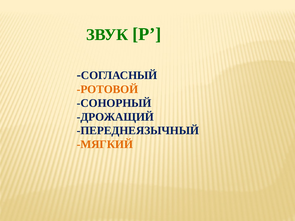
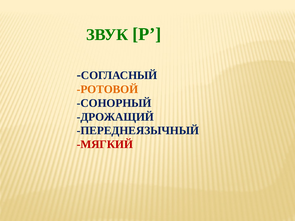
МЯГКИЙ colour: orange -> red
